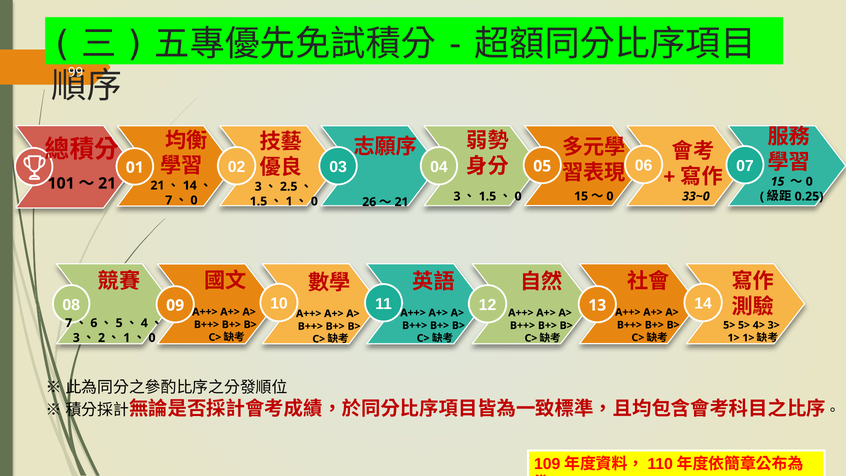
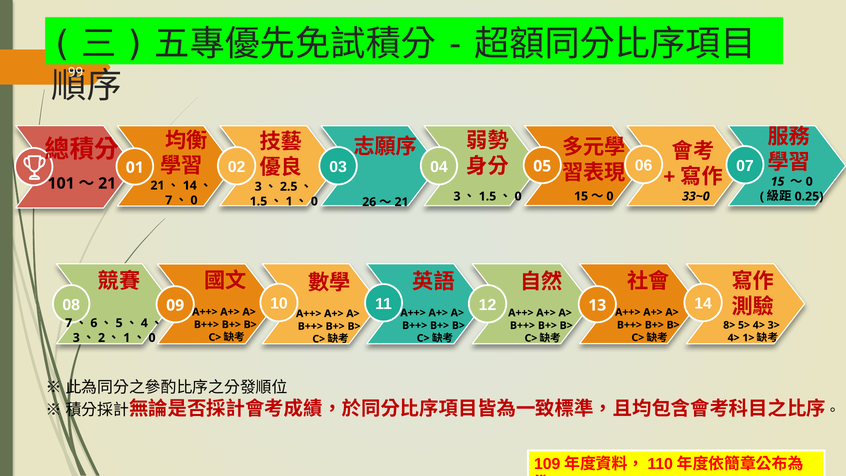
5> at (729, 325): 5> -> 8>
1> at (734, 338): 1> -> 4>
